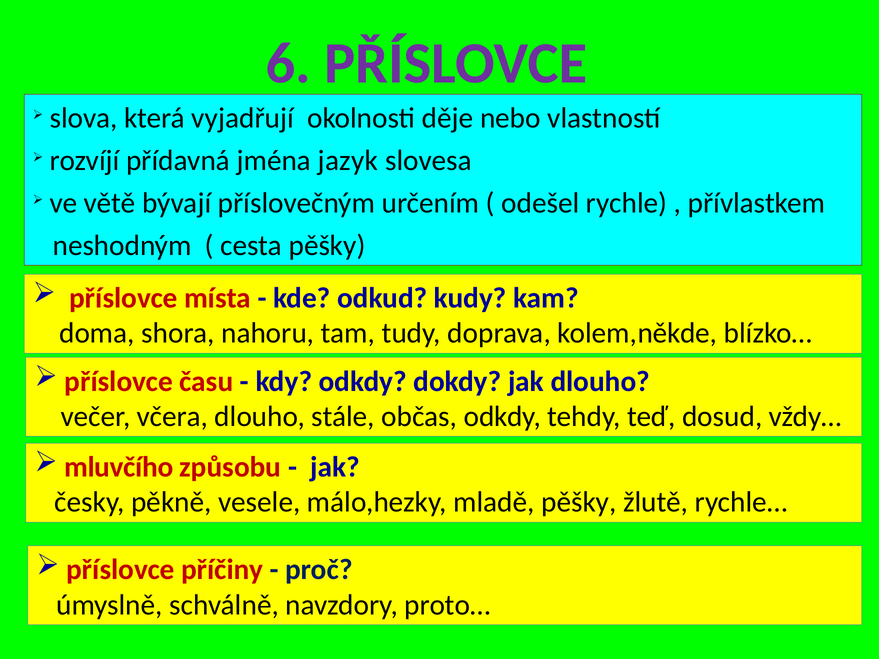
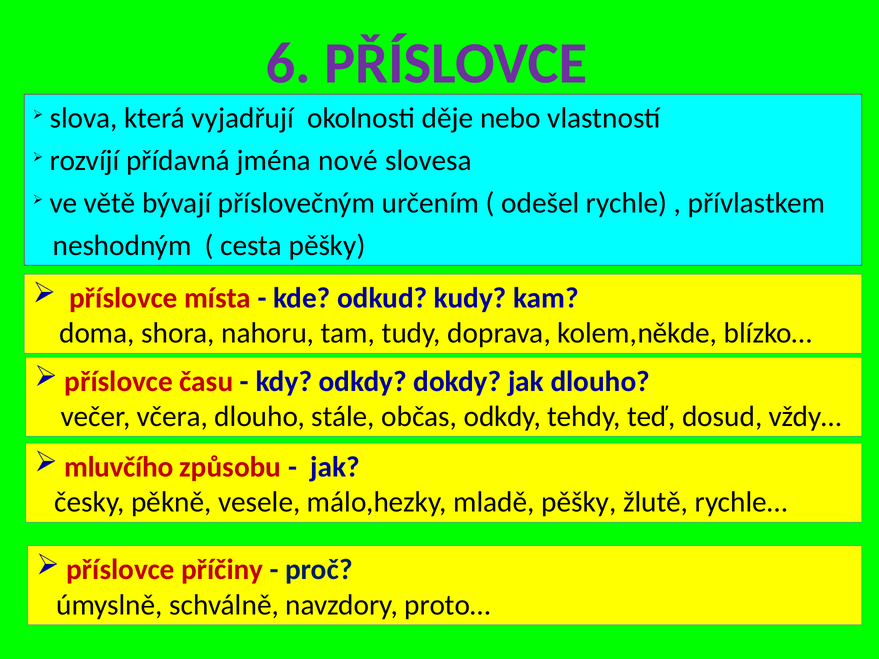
jazyk: jazyk -> nové
